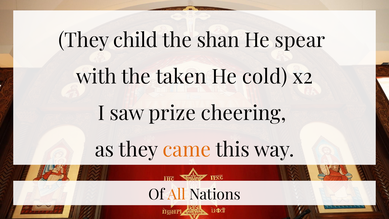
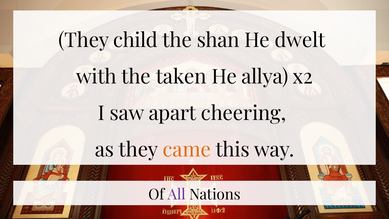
spear: spear -> dwelt
cold: cold -> allya
prize: prize -> apart
All colour: orange -> purple
